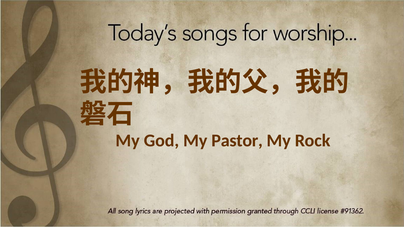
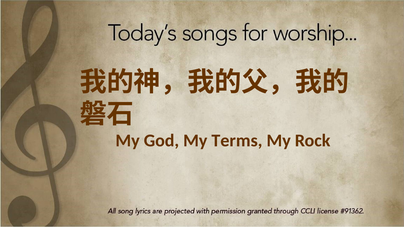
Pastor: Pastor -> Terms
